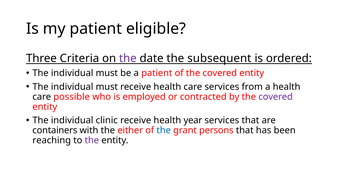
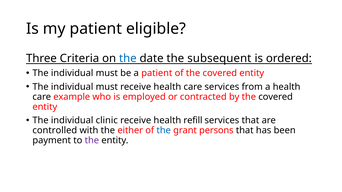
the at (128, 59) colour: purple -> blue
possible: possible -> example
covered at (276, 97) colour: purple -> black
year: year -> refill
containers: containers -> controlled
reaching: reaching -> payment
